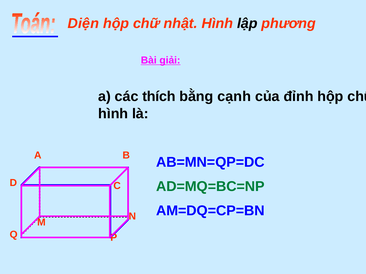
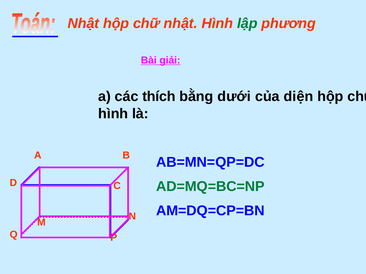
Diện at (83, 24): Diện -> Nhật
lập colour: black -> green
cạnh: cạnh -> dưới
đỉnh: đỉnh -> diện
